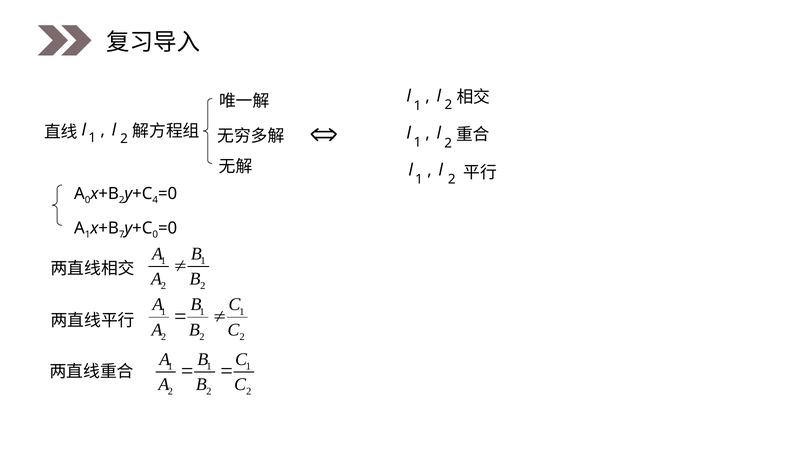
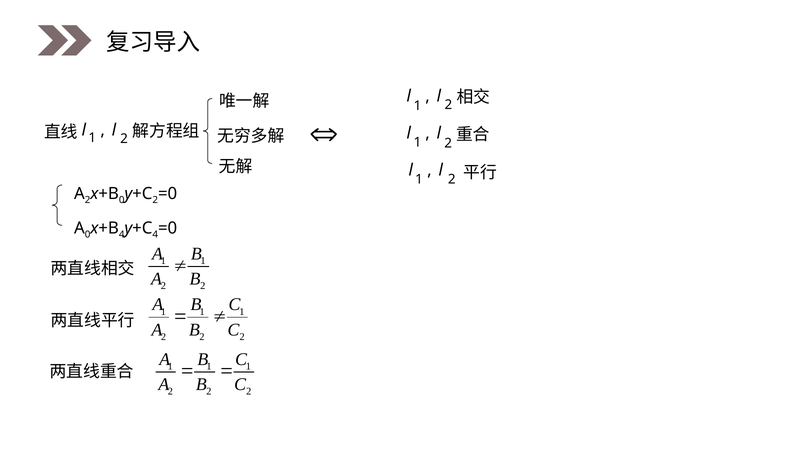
0 at (88, 200): 0 -> 2
2 at (122, 200): 2 -> 0
4 at (155, 200): 4 -> 2
1 at (88, 234): 1 -> 0
7 at (122, 234): 7 -> 4
0 at (155, 234): 0 -> 4
